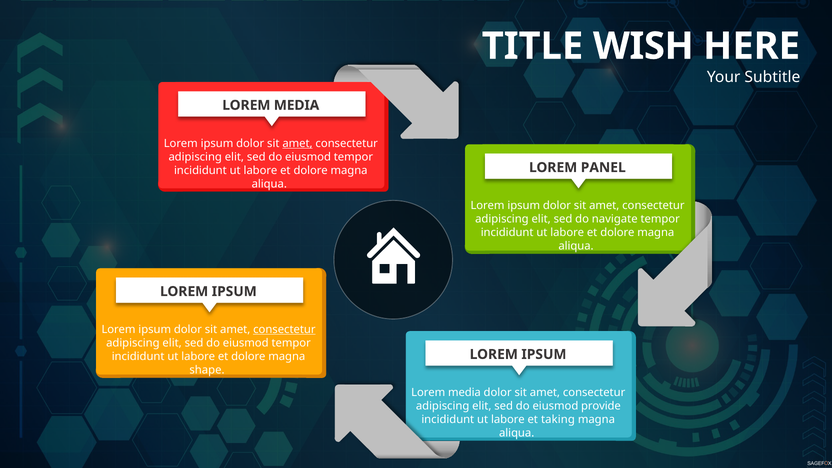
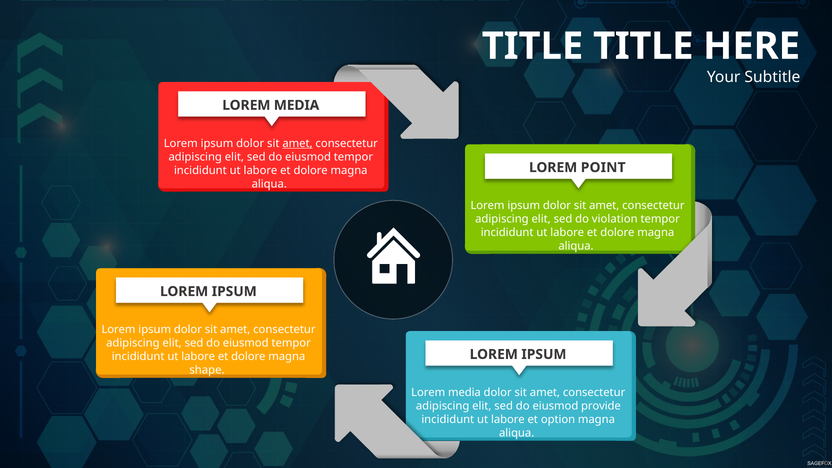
TITLE WISH: WISH -> TITLE
PANEL: PANEL -> POINT
navigate: navigate -> violation
consectetur at (284, 330) underline: present -> none
taking: taking -> option
